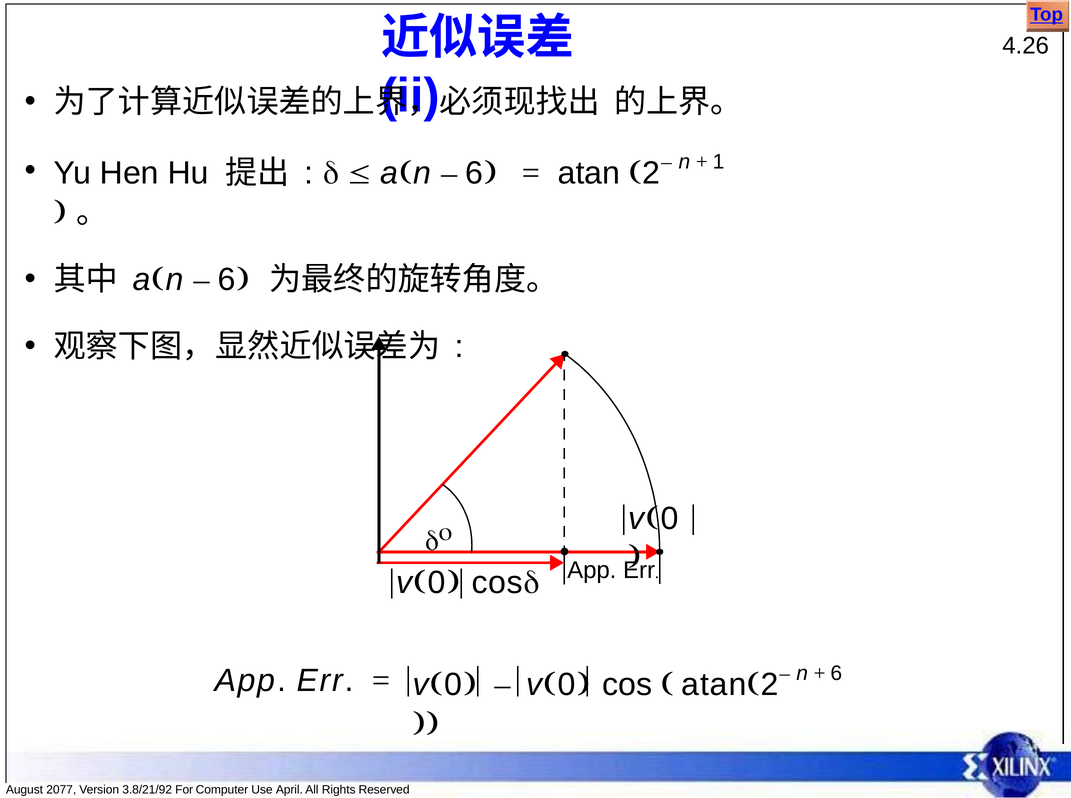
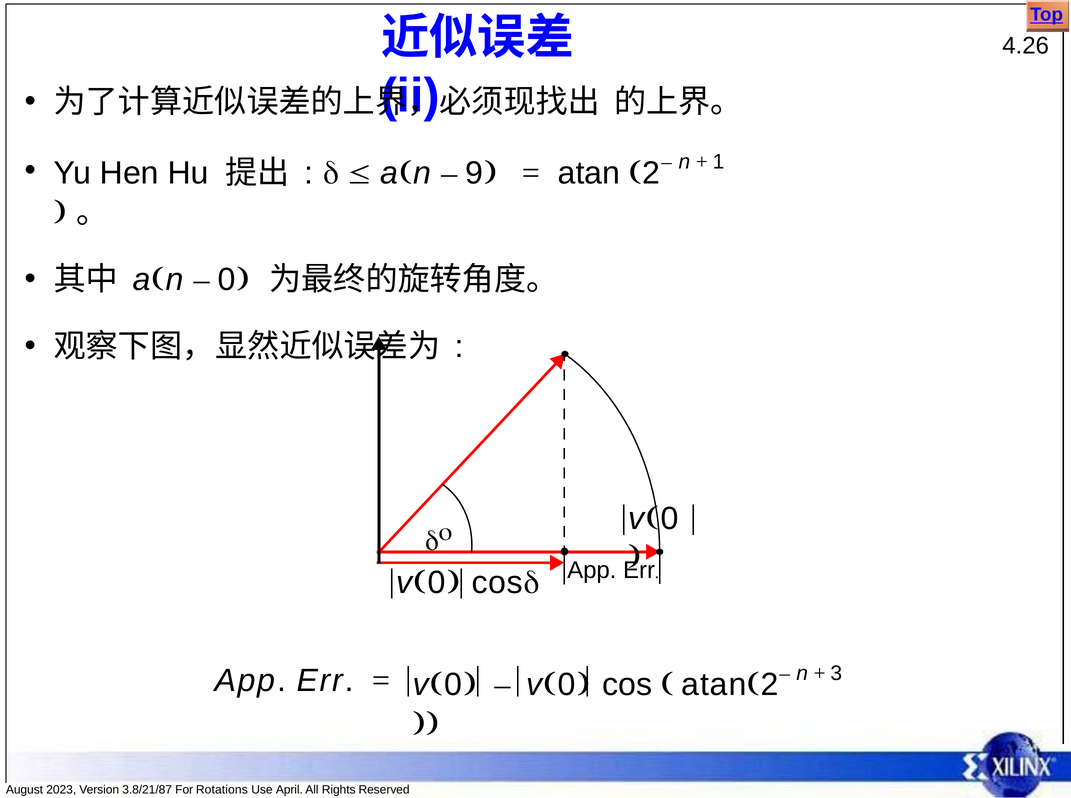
6 at (474, 173): 6 -> 9
6 at (227, 279): 6 -> 0
6 at (836, 673): 6 -> 3
2077: 2077 -> 2023
3.8/21/92: 3.8/21/92 -> 3.8/21/87
Computer: Computer -> Rotations
